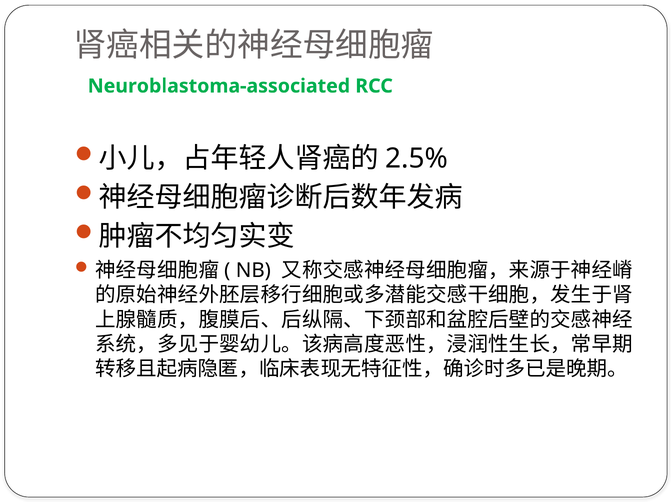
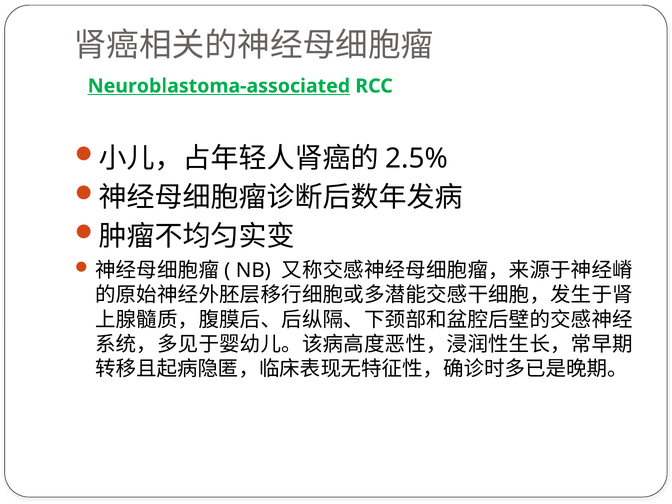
Neuroblastoma-associated underline: none -> present
